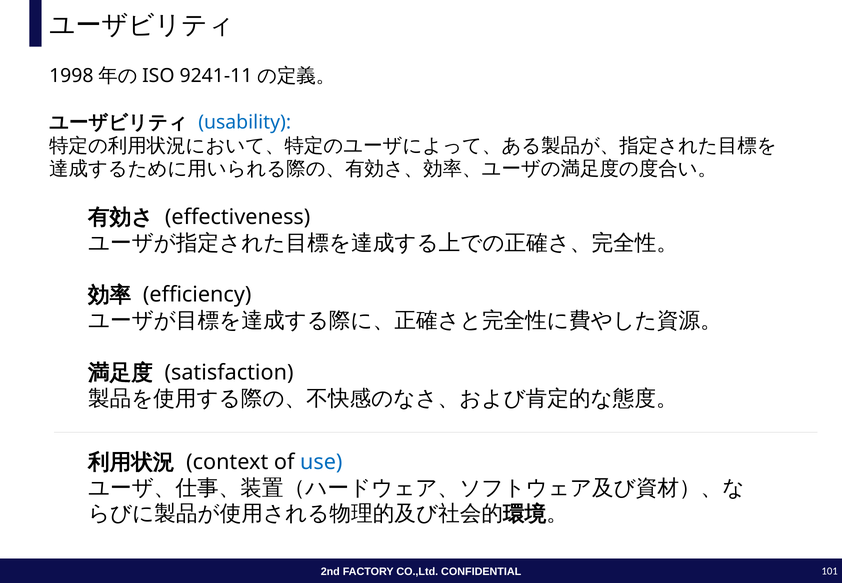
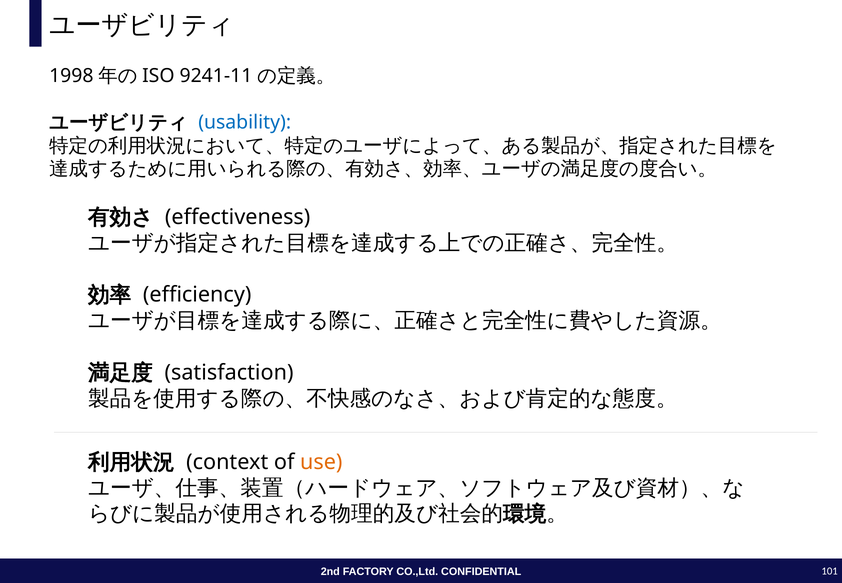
use colour: blue -> orange
